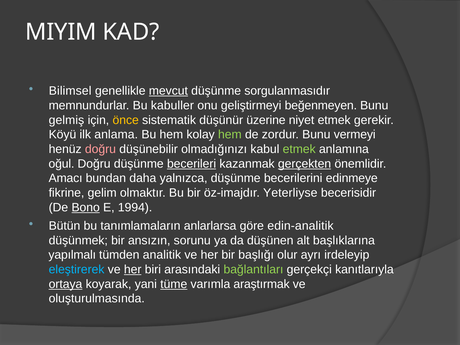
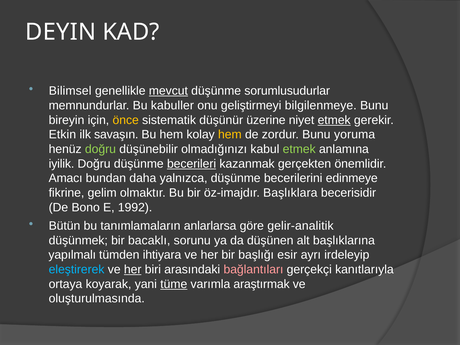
MIYIM: MIYIM -> DEYIN
sorgulanmasıdır: sorgulanmasıdır -> sorumlusudurlar
beğenmeyen: beğenmeyen -> bilgilenmeye
gelmiş: gelmiş -> bireyin
etmek at (334, 120) underline: none -> present
Köyü: Köyü -> Etkin
anlama: anlama -> savaşın
hem at (230, 135) colour: light green -> yellow
vermeyi: vermeyi -> yoruma
doğru at (100, 149) colour: pink -> light green
oğul: oğul -> iyilik
gerçekten underline: present -> none
Yeterliyse: Yeterliyse -> Başlıklara
Bono underline: present -> none
1994: 1994 -> 1992
edin-analitik: edin-analitik -> gelir-analitik
ansızın: ansızın -> bacaklı
analitik: analitik -> ihtiyara
olur: olur -> esir
bağlantıları colour: light green -> pink
ortaya underline: present -> none
